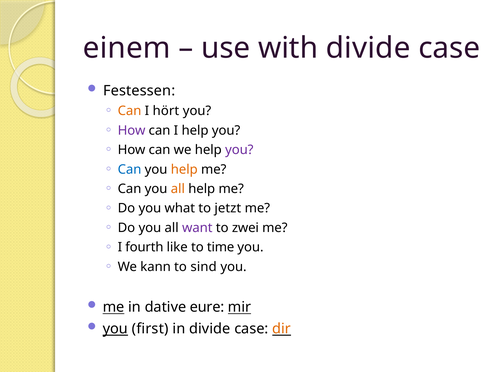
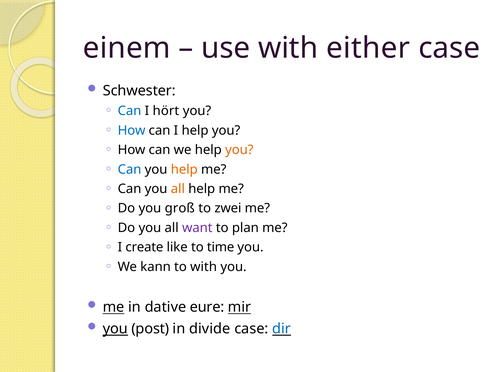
with divide: divide -> either
Festessen: Festessen -> Schwester
Can at (130, 111) colour: orange -> blue
How at (132, 131) colour: purple -> blue
you at (239, 150) colour: purple -> orange
what: what -> groß
jetzt: jetzt -> zwei
zwei: zwei -> plan
fourth: fourth -> create
to sind: sind -> with
first: first -> post
dir colour: orange -> blue
